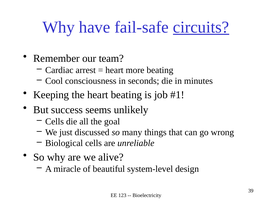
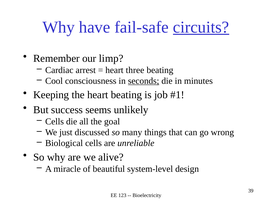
team: team -> limp
more: more -> three
seconds underline: none -> present
